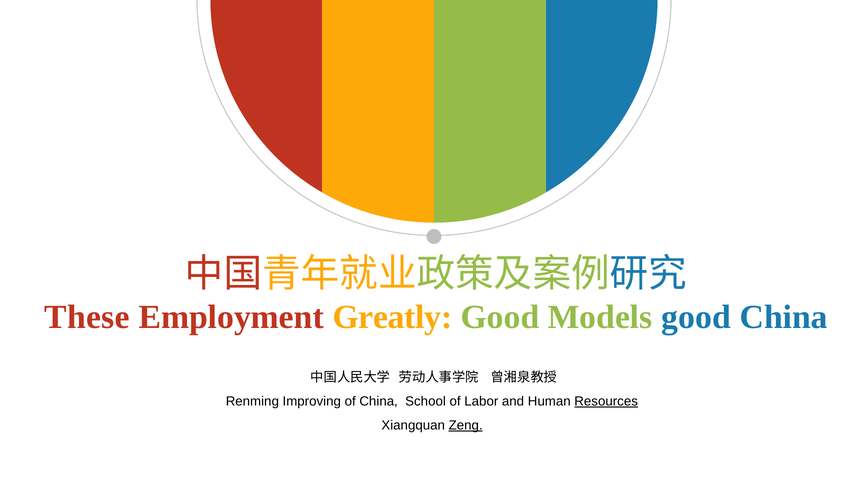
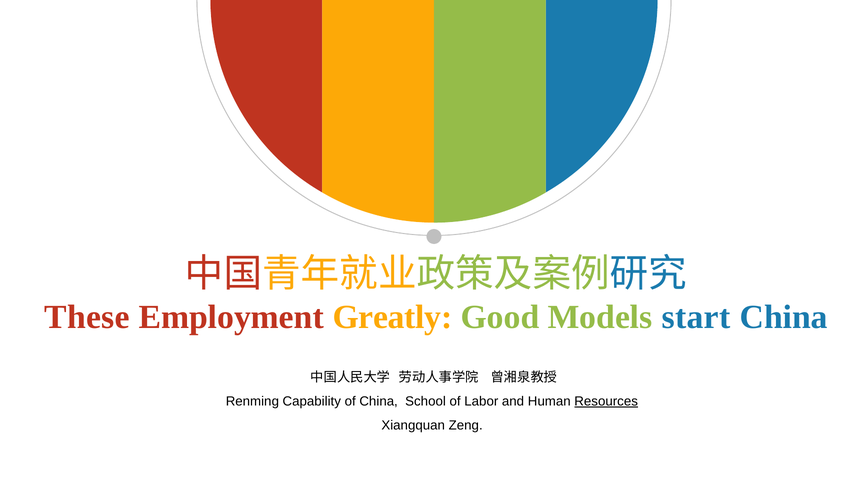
Models good: good -> start
Improving: Improving -> Capability
Zeng underline: present -> none
